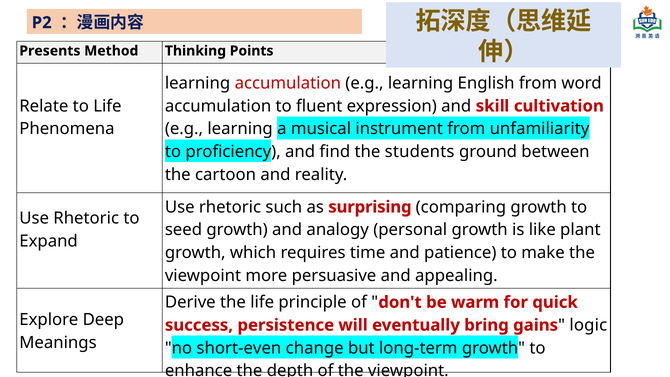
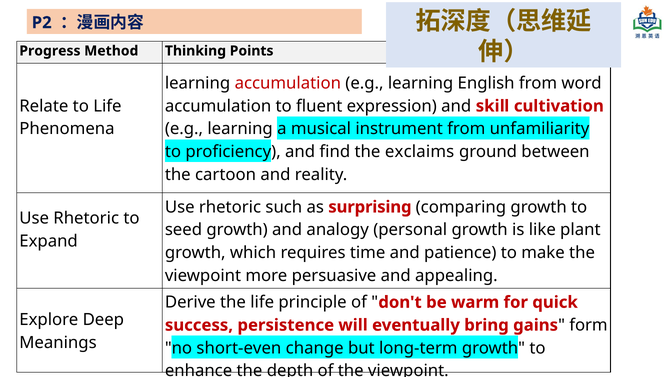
Presents: Presents -> Progress
students: students -> exclaims
logic: logic -> form
